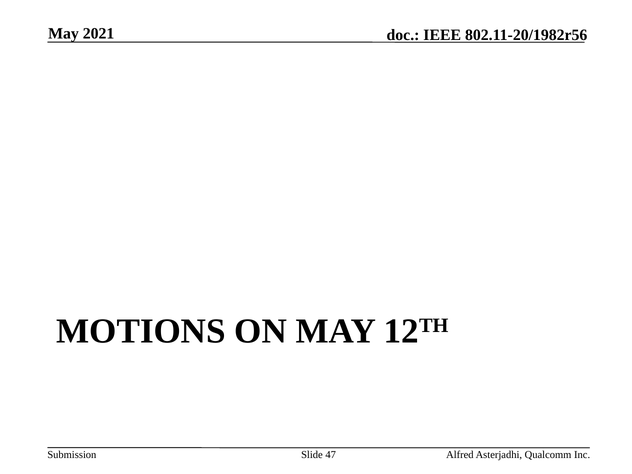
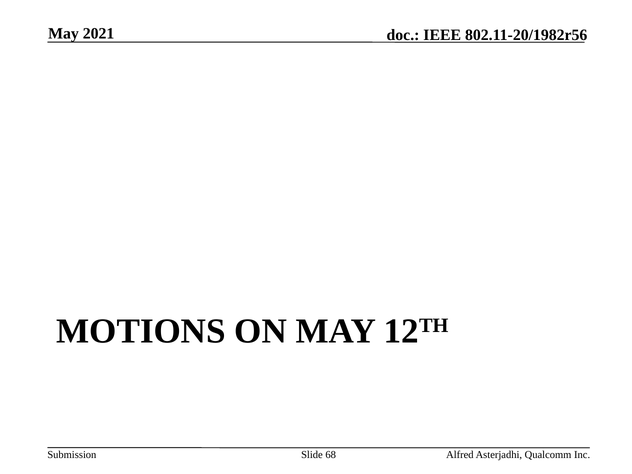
47: 47 -> 68
